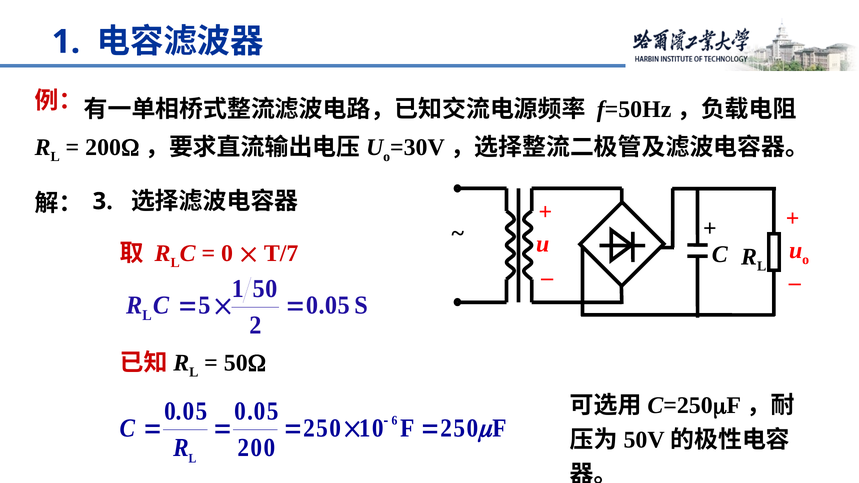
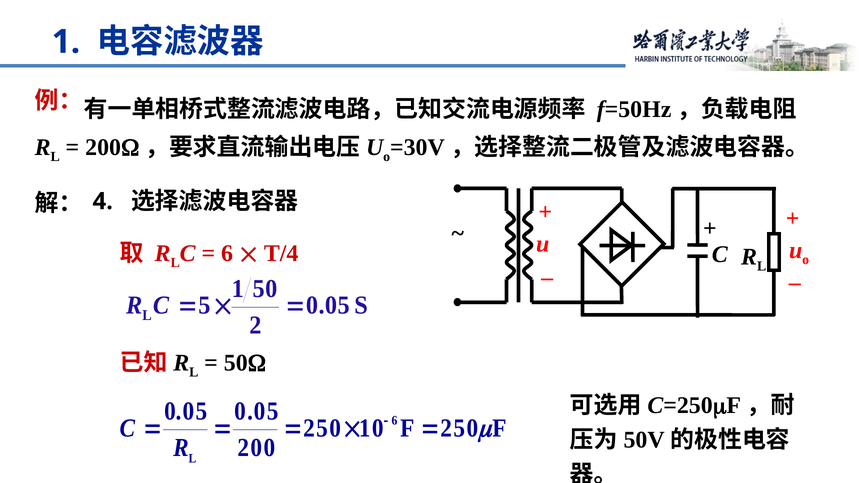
3: 3 -> 4
0 at (227, 254): 0 -> 6
T/7: T/7 -> T/4
